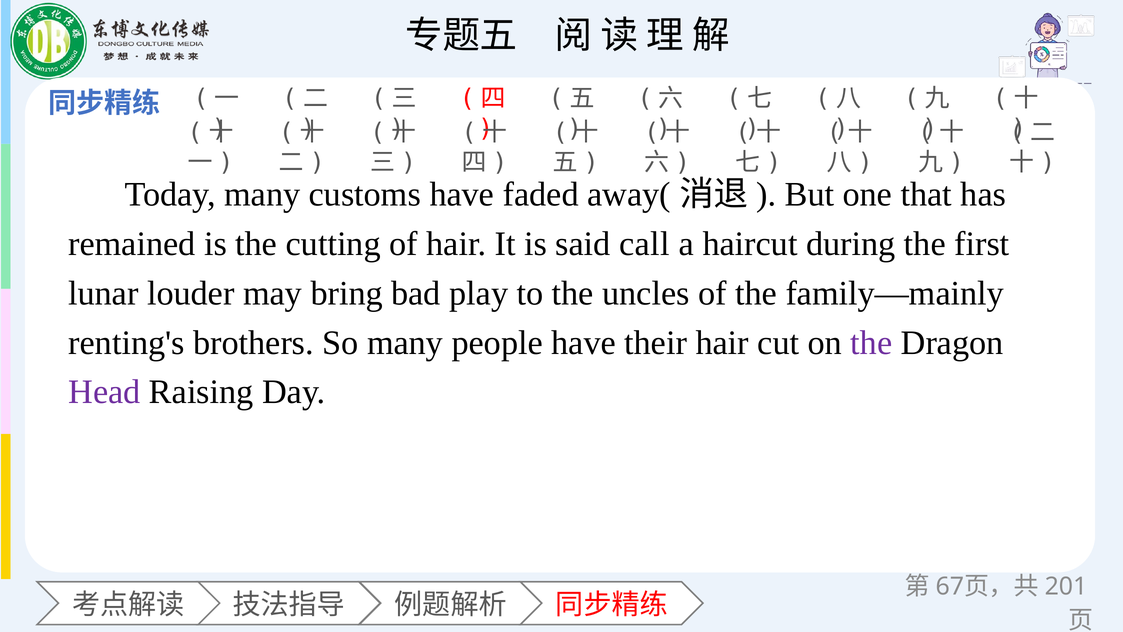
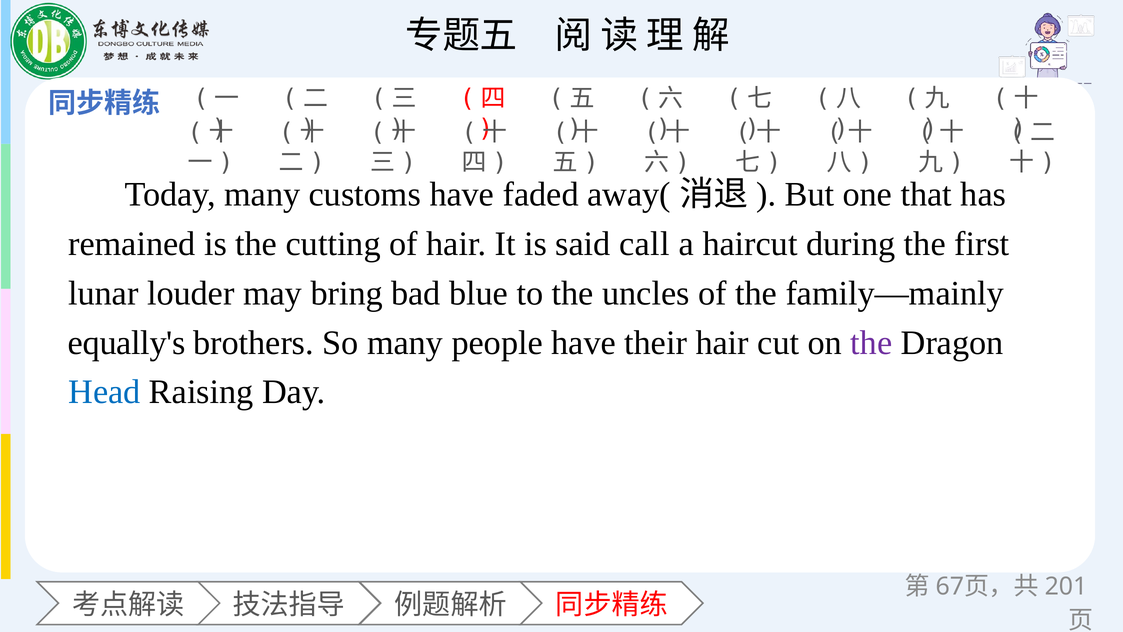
play: play -> blue
renting's: renting's -> equally's
Head colour: purple -> blue
